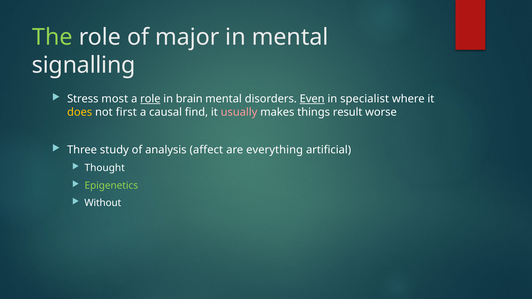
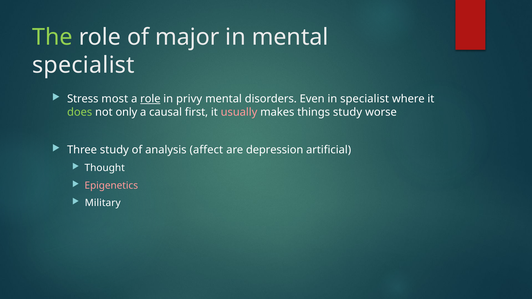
signalling at (84, 65): signalling -> specialist
brain: brain -> privy
Even underline: present -> none
does colour: yellow -> light green
first: first -> only
find: find -> first
things result: result -> study
everything: everything -> depression
Epigenetics colour: light green -> pink
Without: Without -> Military
